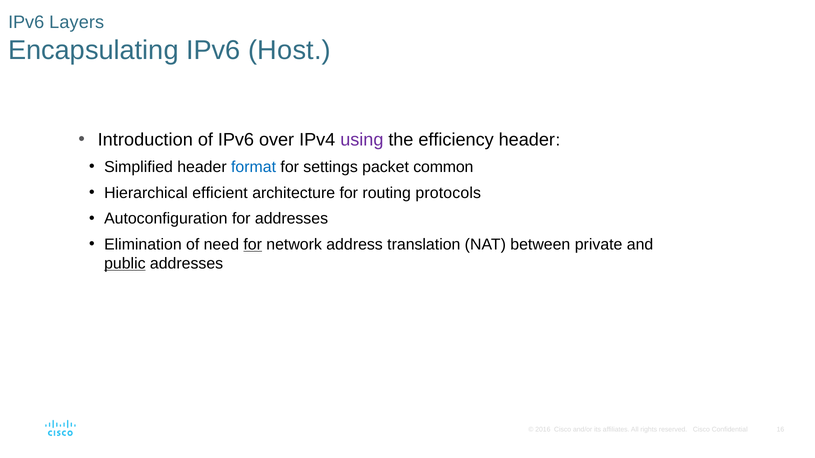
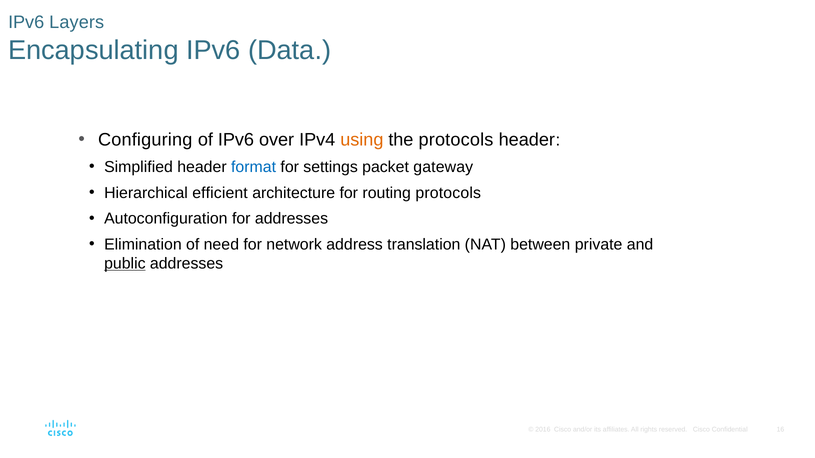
Host: Host -> Data
Introduction: Introduction -> Configuring
using colour: purple -> orange
the efficiency: efficiency -> protocols
common: common -> gateway
for at (253, 245) underline: present -> none
